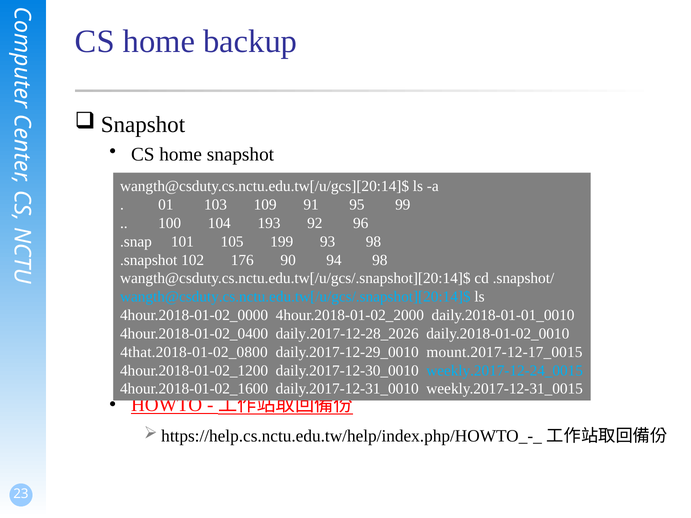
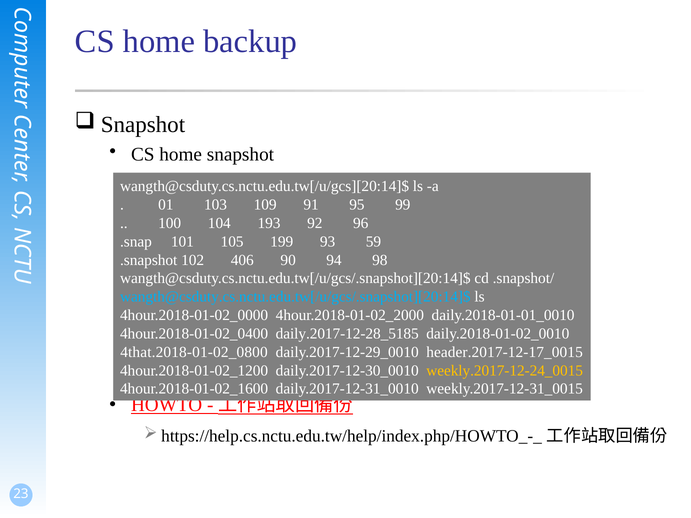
93 98: 98 -> 59
176: 176 -> 406
daily.2017-12-28_2026: daily.2017-12-28_2026 -> daily.2017-12-28_5185
mount.2017-12-17_0015: mount.2017-12-17_0015 -> header.2017-12-17_0015
weekly.2017-12-24_0015 colour: light blue -> yellow
